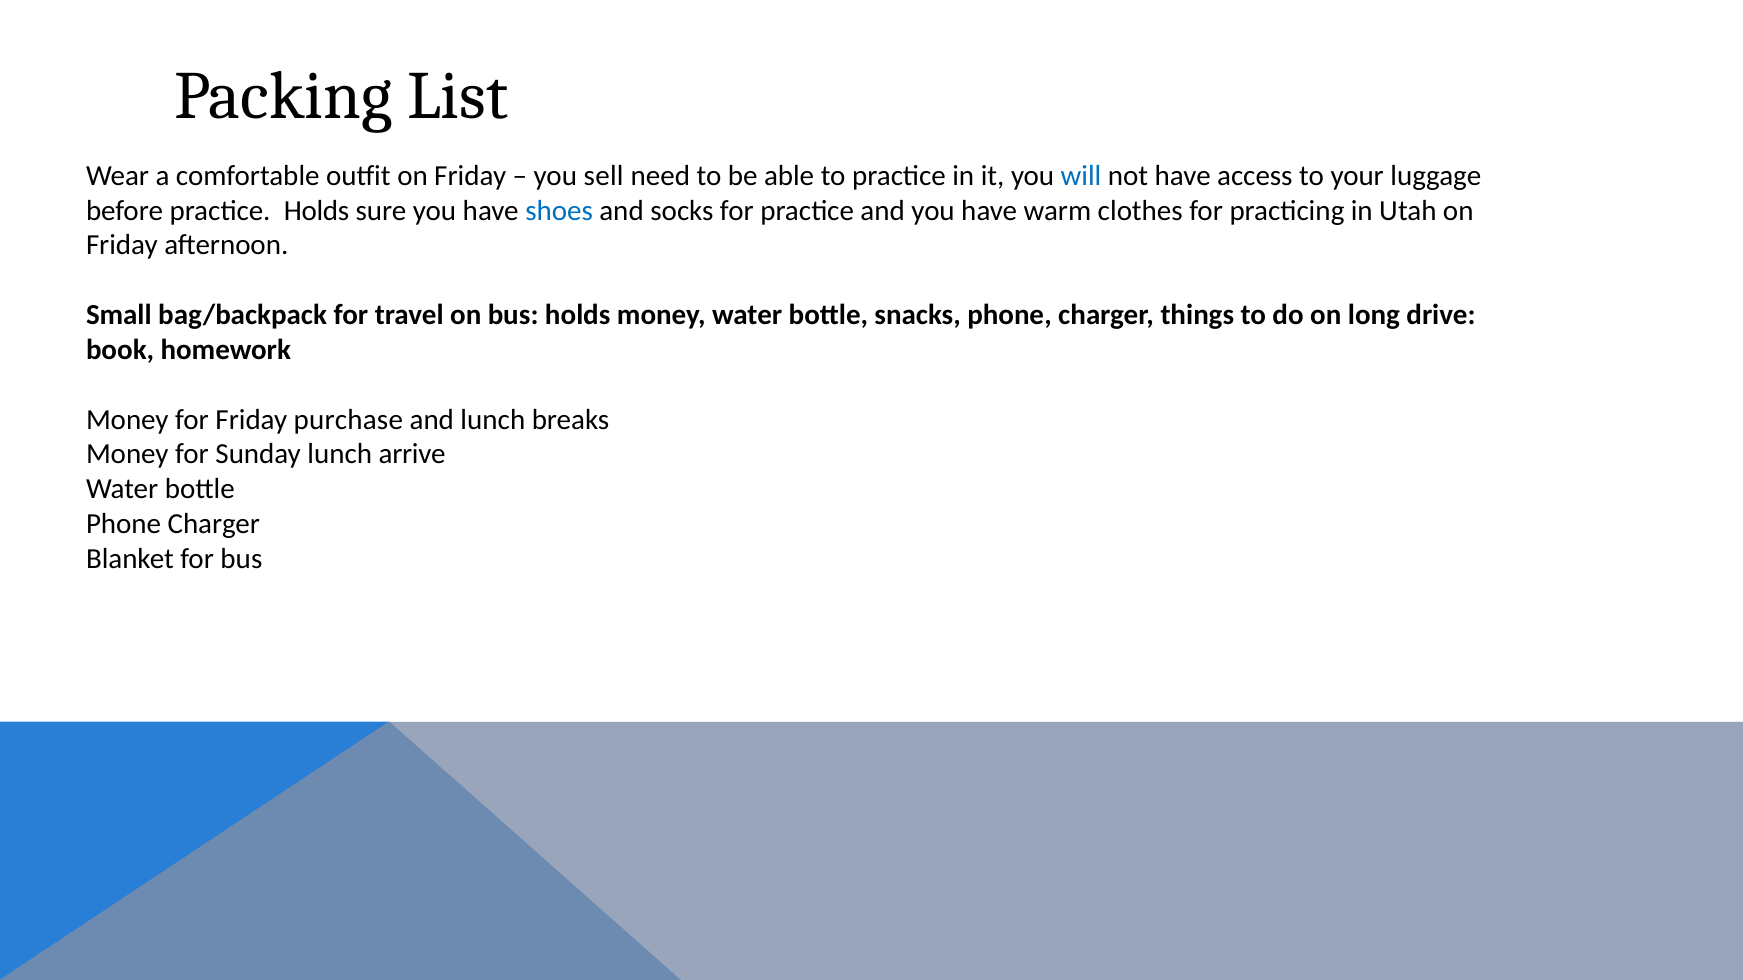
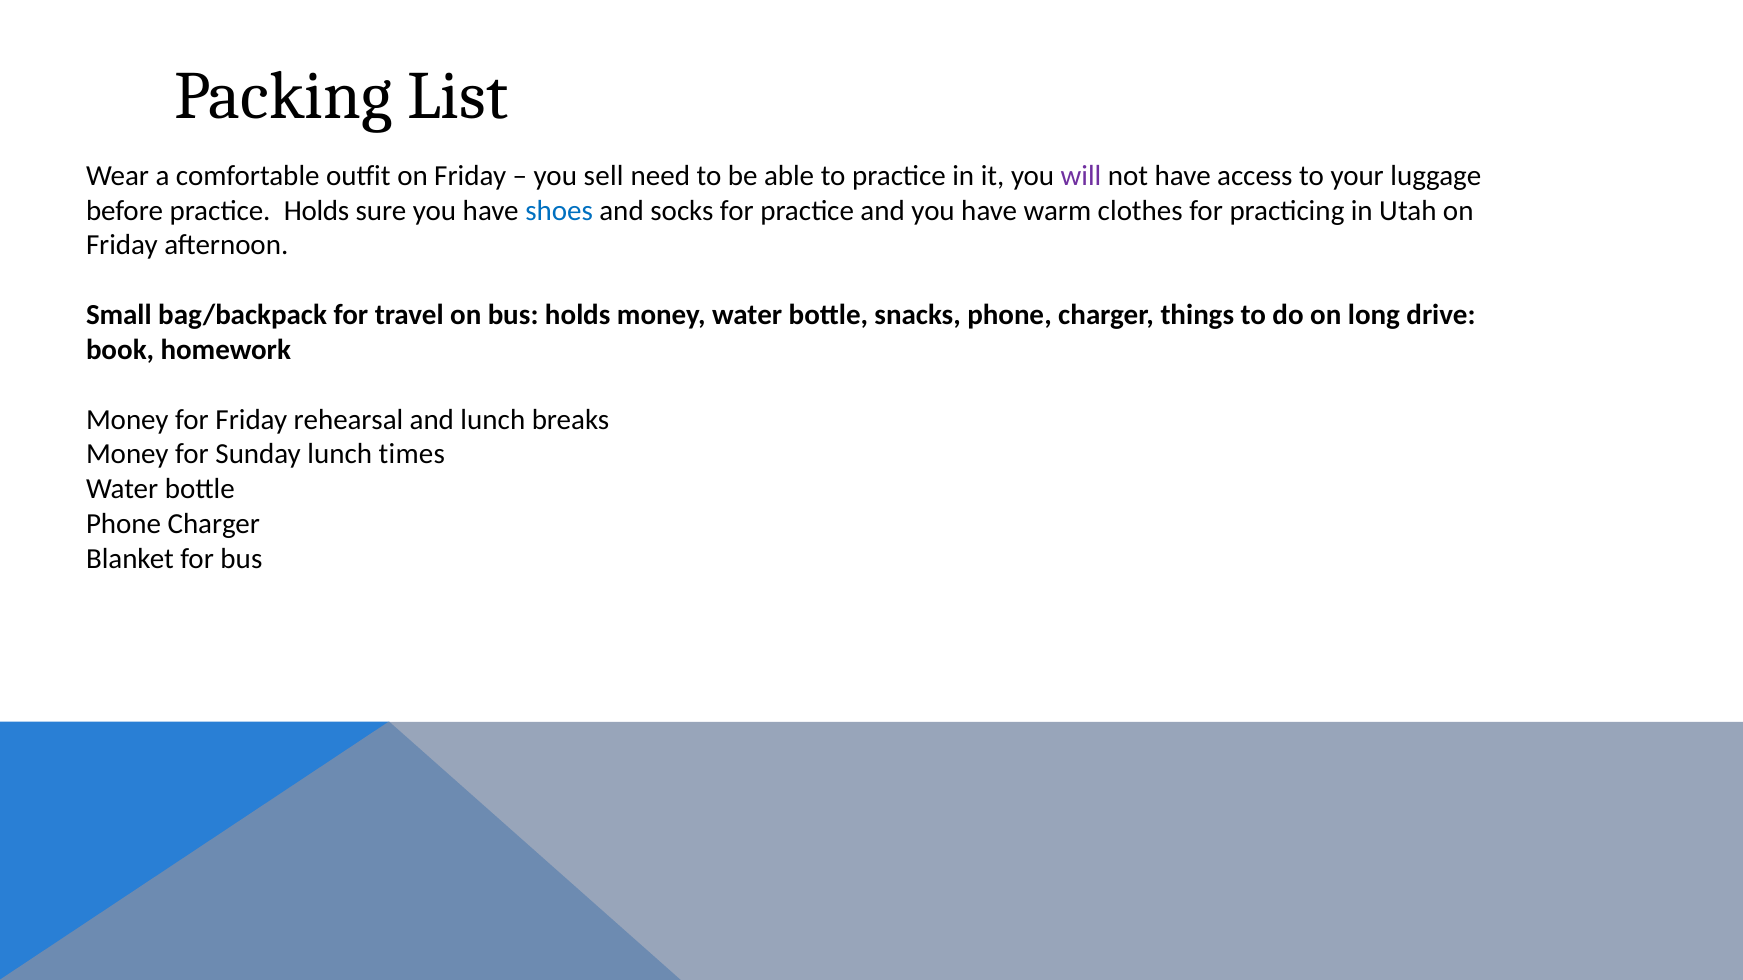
will colour: blue -> purple
purchase: purchase -> rehearsal
arrive: arrive -> times
